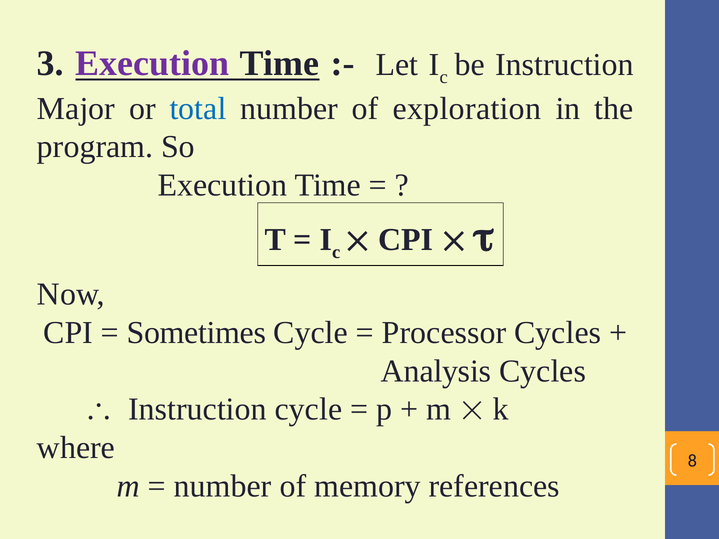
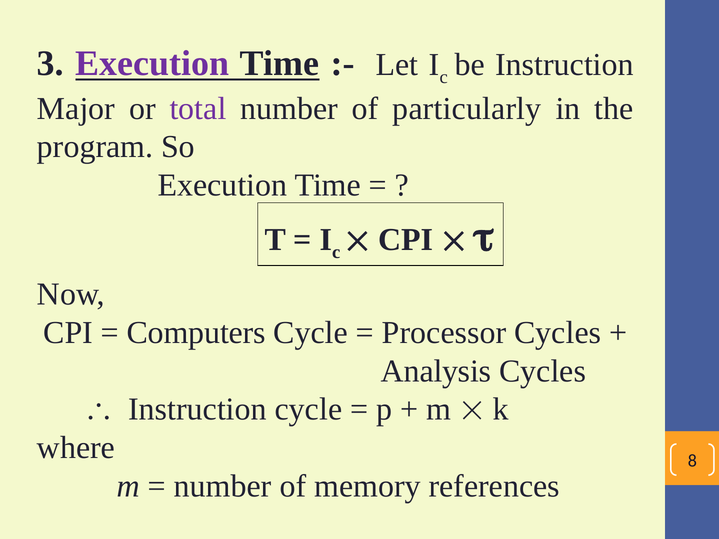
total colour: blue -> purple
exploration: exploration -> particularly
Sometimes: Sometimes -> Computers
